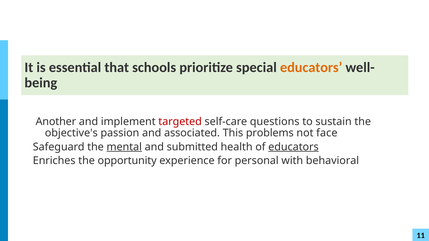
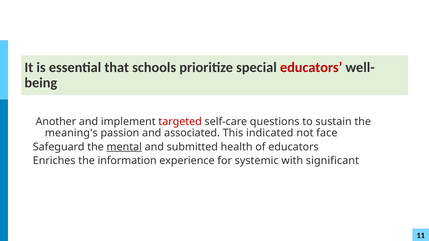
educators at (311, 67) colour: orange -> red
objective's: objective's -> meaning's
problems: problems -> indicated
educators at (293, 147) underline: present -> none
opportunity: opportunity -> information
personal: personal -> systemic
behavioral: behavioral -> significant
